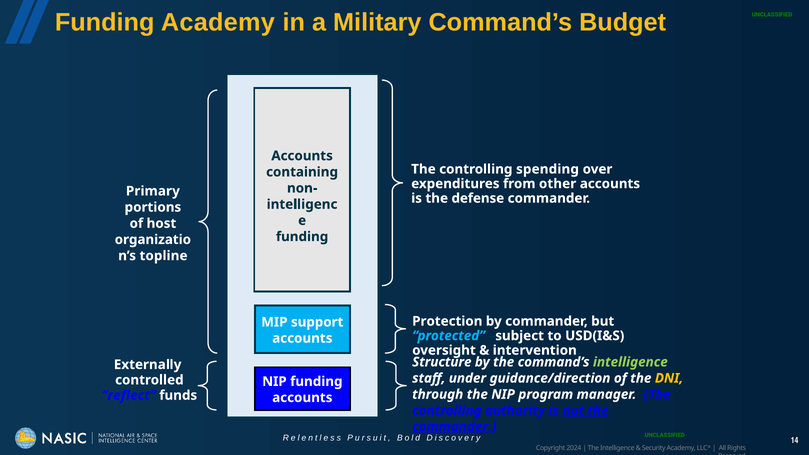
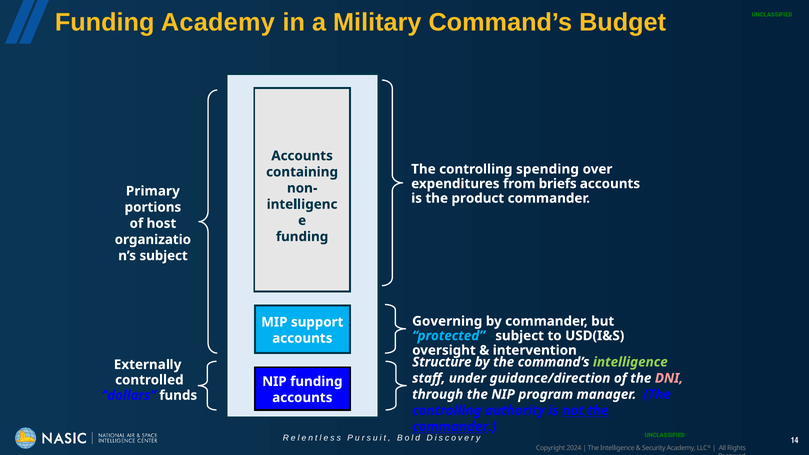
other: other -> briefs
defense: defense -> product
topline at (164, 256): topline -> subject
Protection: Protection -> Governing
DNI colour: yellow -> pink
reflect: reflect -> dollars
